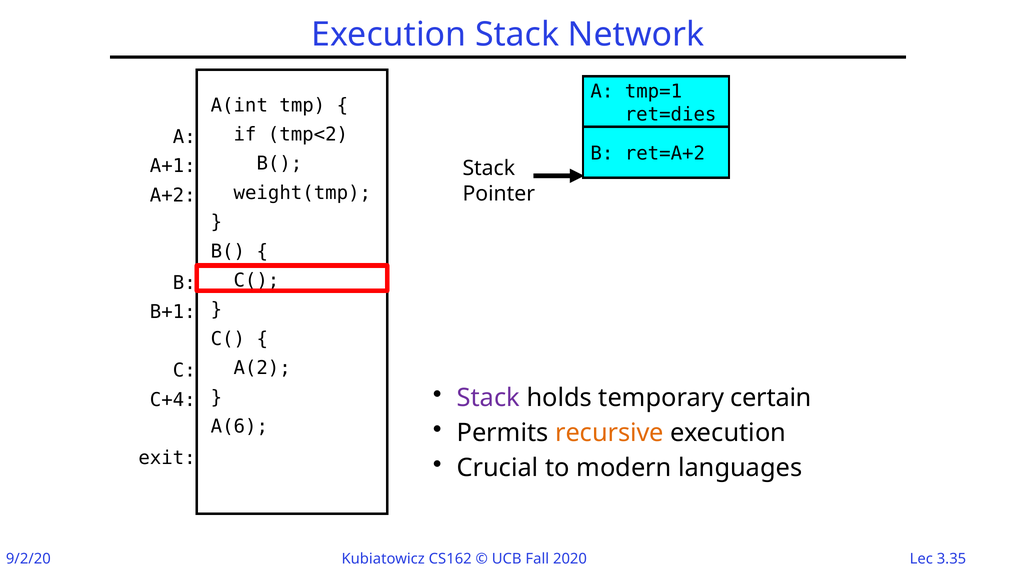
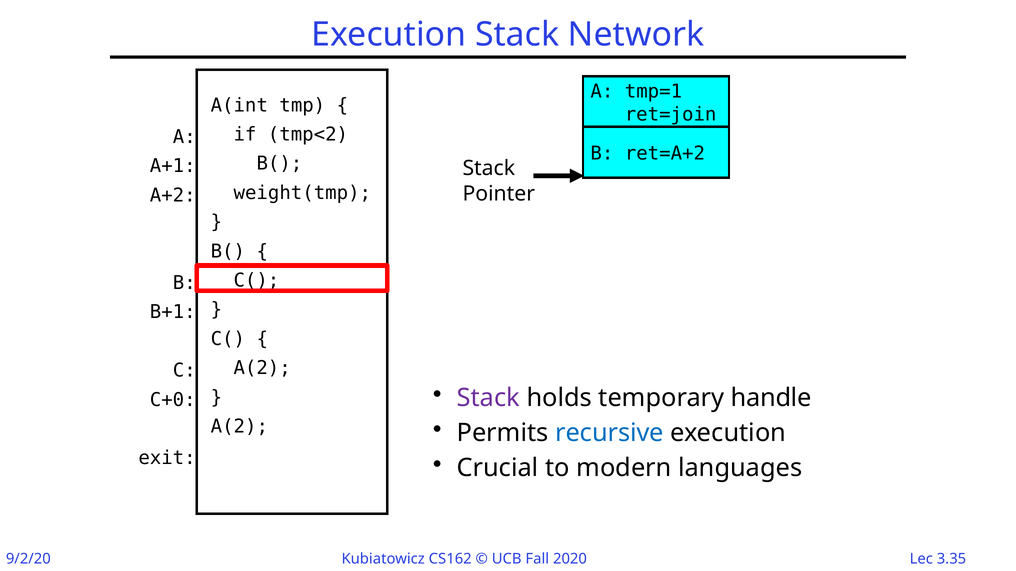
ret=dies: ret=dies -> ret=join
certain: certain -> handle
C+4: C+4 -> C+0
A(6 at (239, 427): A(6 -> A(2
recursive colour: orange -> blue
